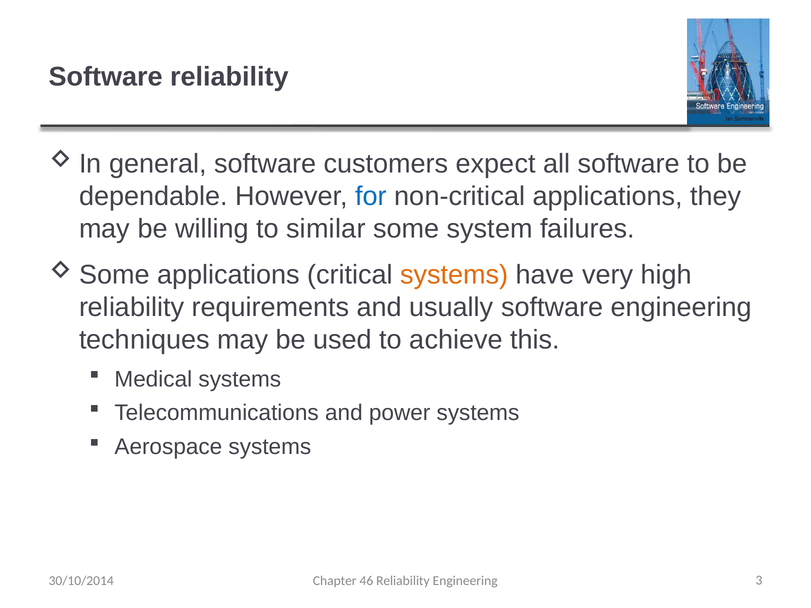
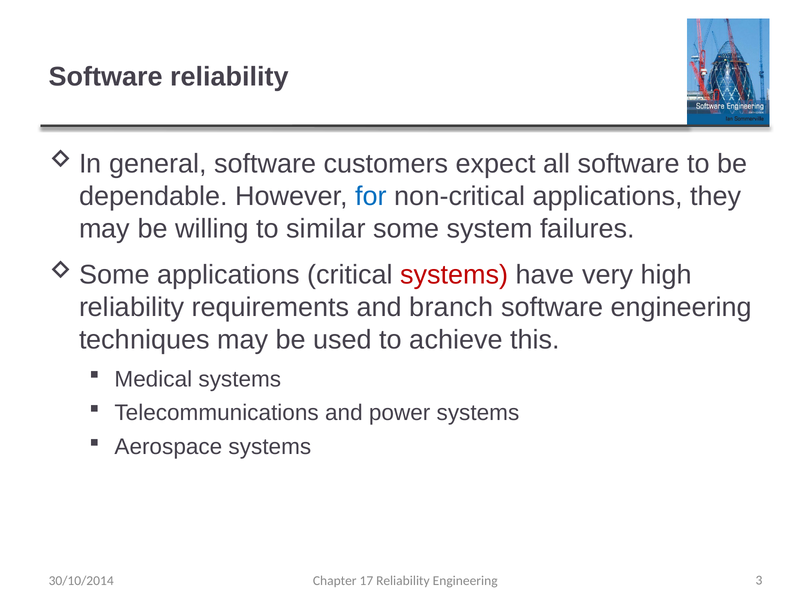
systems at (454, 275) colour: orange -> red
usually: usually -> branch
46: 46 -> 17
